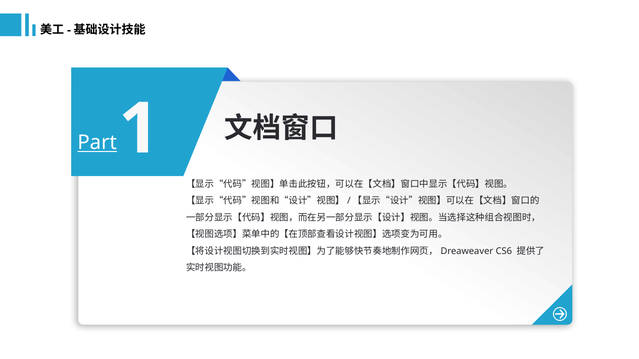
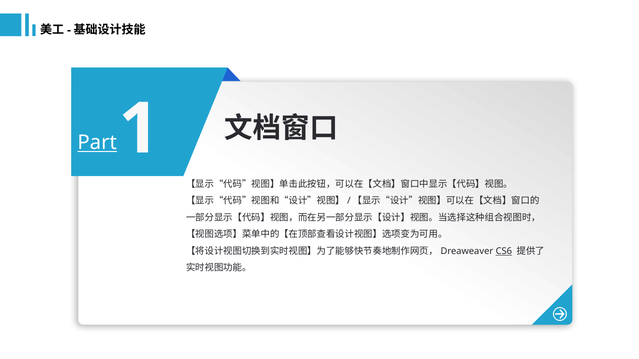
CS6 underline: none -> present
